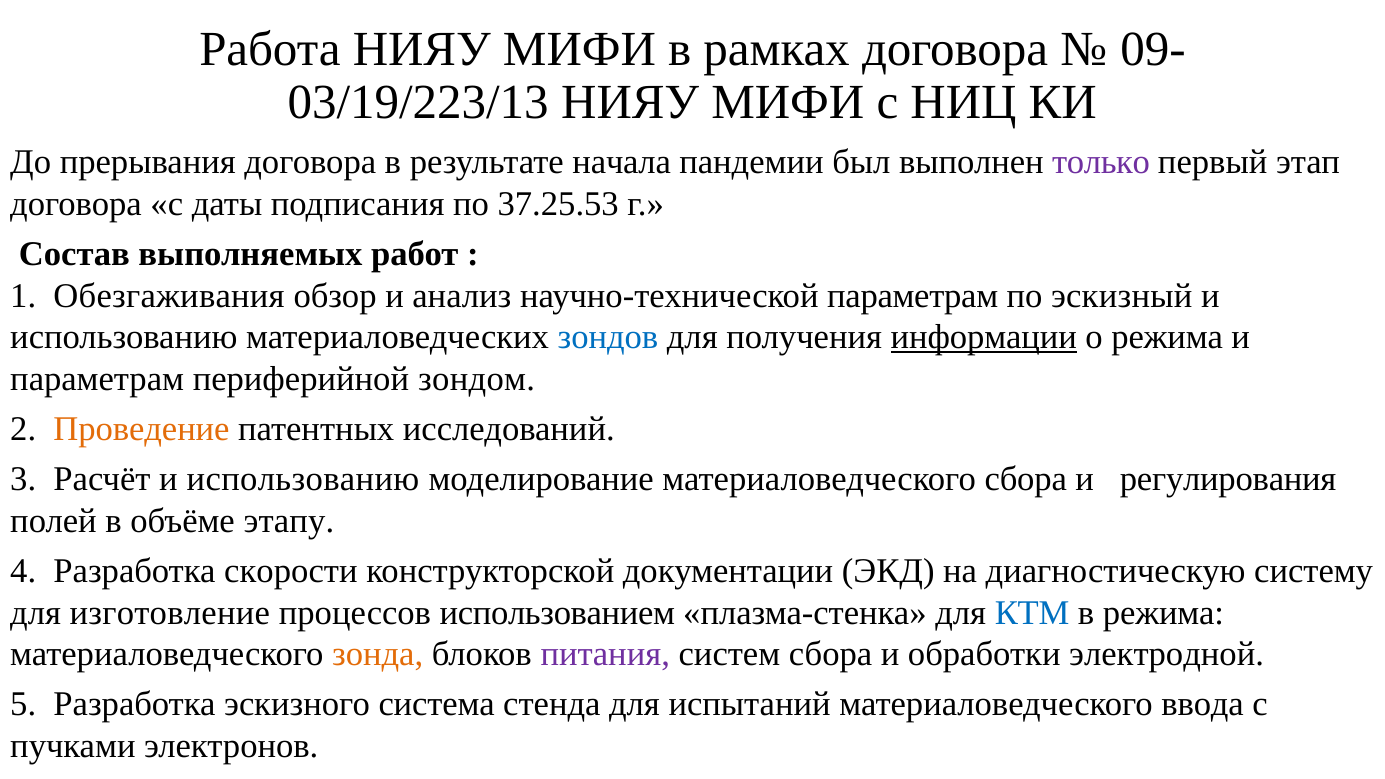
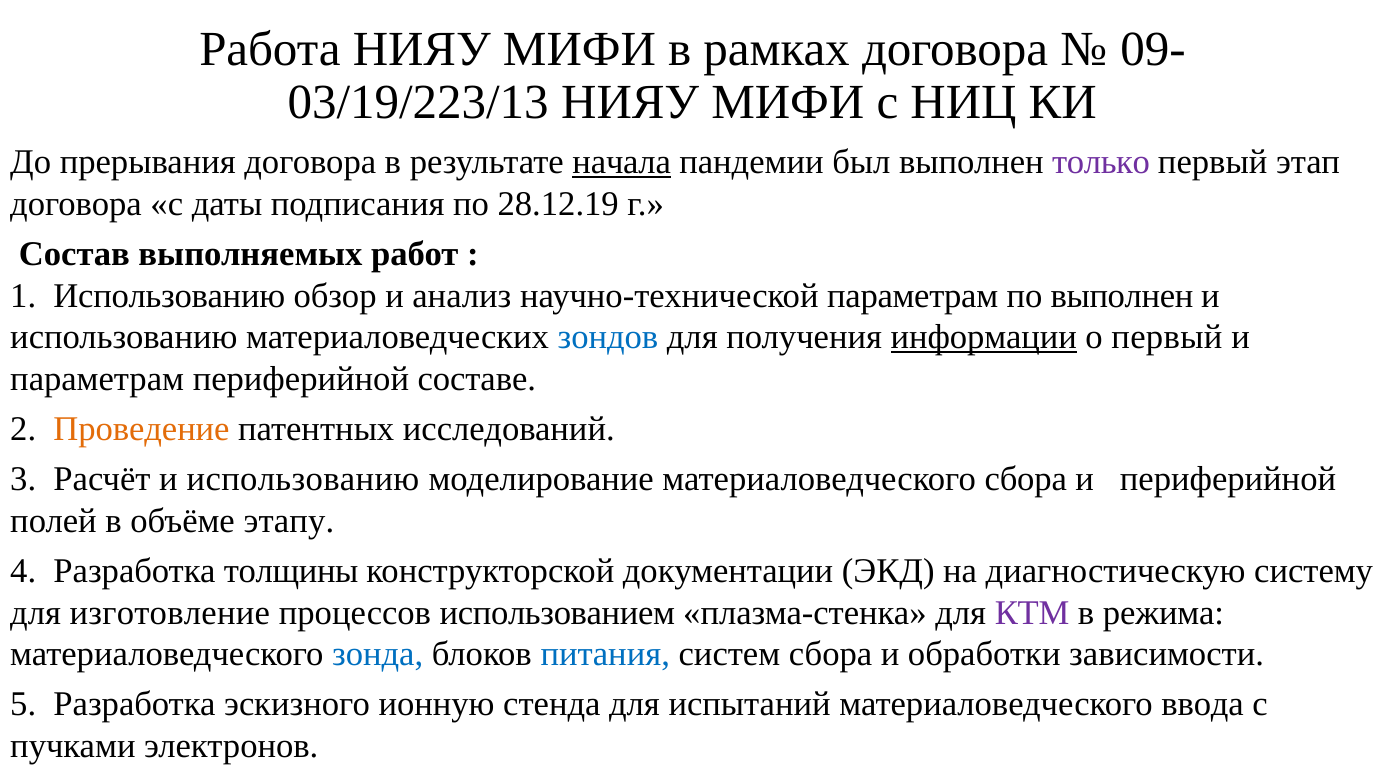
начала underline: none -> present
37.25.53: 37.25.53 -> 28.12.19
1 Обезгаживания: Обезгаживания -> Использованию
по эскизный: эскизный -> выполнен
о режима: режима -> первый
зондом: зондом -> составе
и регулирования: регулирования -> периферийной
скорости: скорости -> толщины
КТМ colour: blue -> purple
зонда colour: orange -> blue
питания colour: purple -> blue
электродной: электродной -> зависимости
система: система -> ионную
